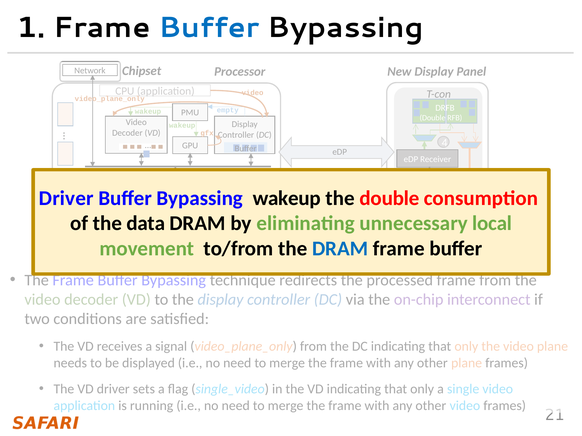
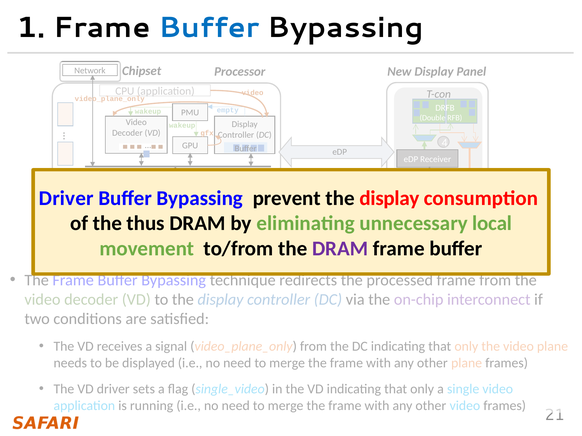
Bypassing wakeup: wakeup -> prevent
double at (389, 198): double -> display
data: data -> thus
DRAM at (340, 249) colour: blue -> purple
